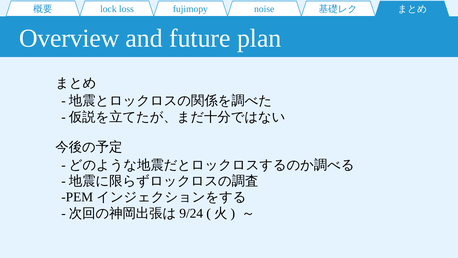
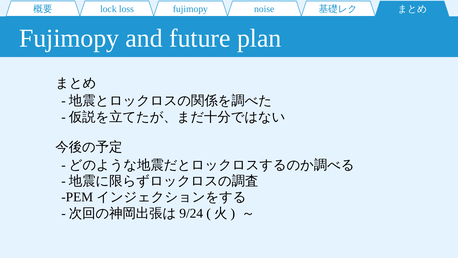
Overview at (69, 38): Overview -> Fujimopy
